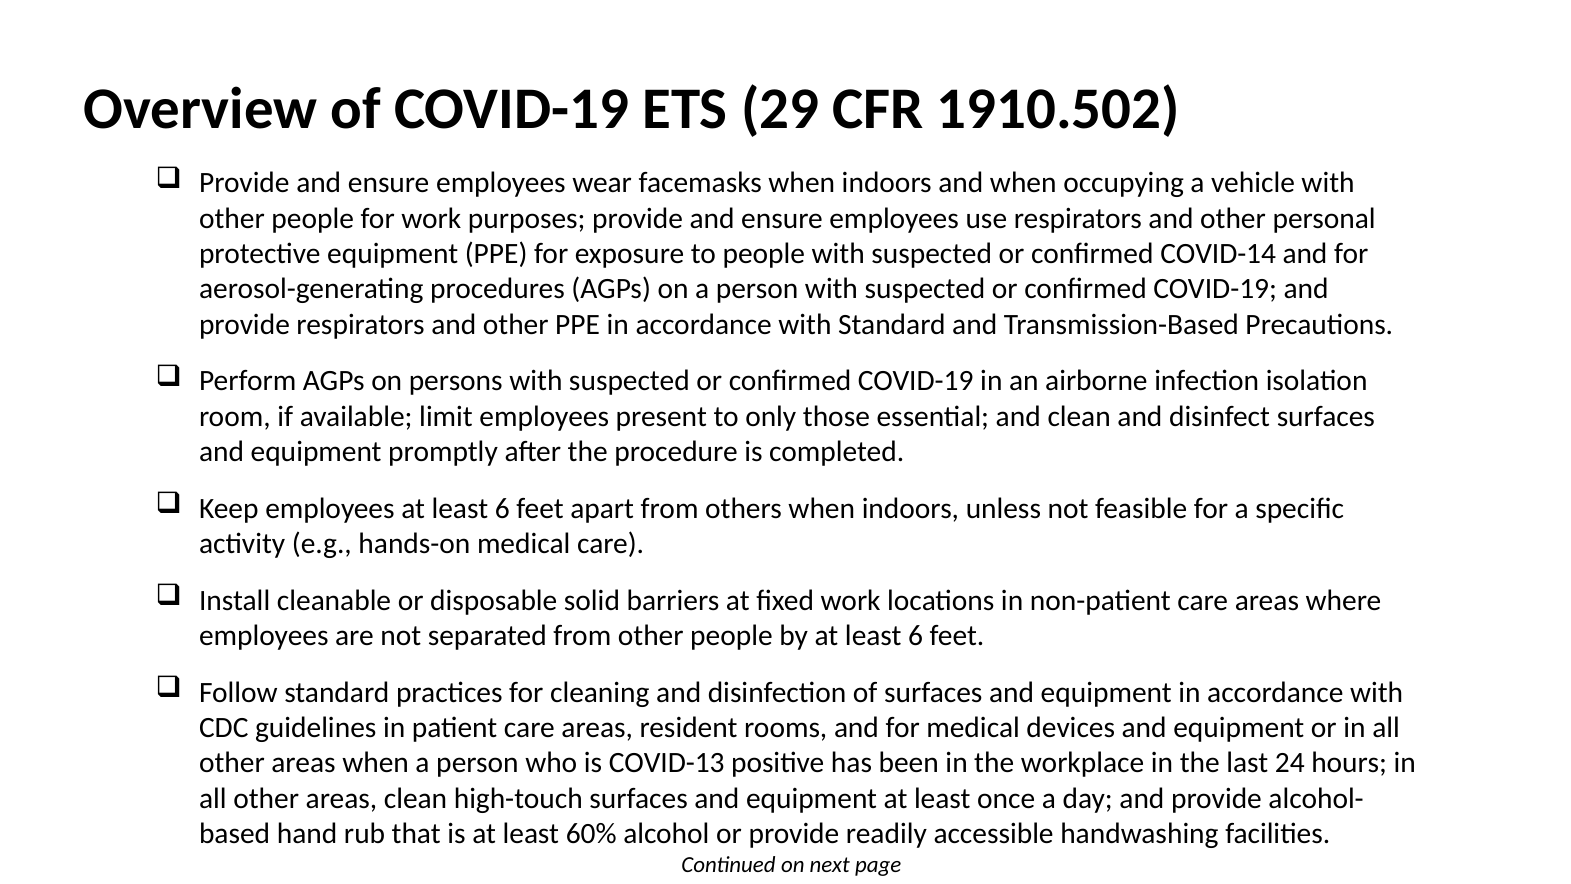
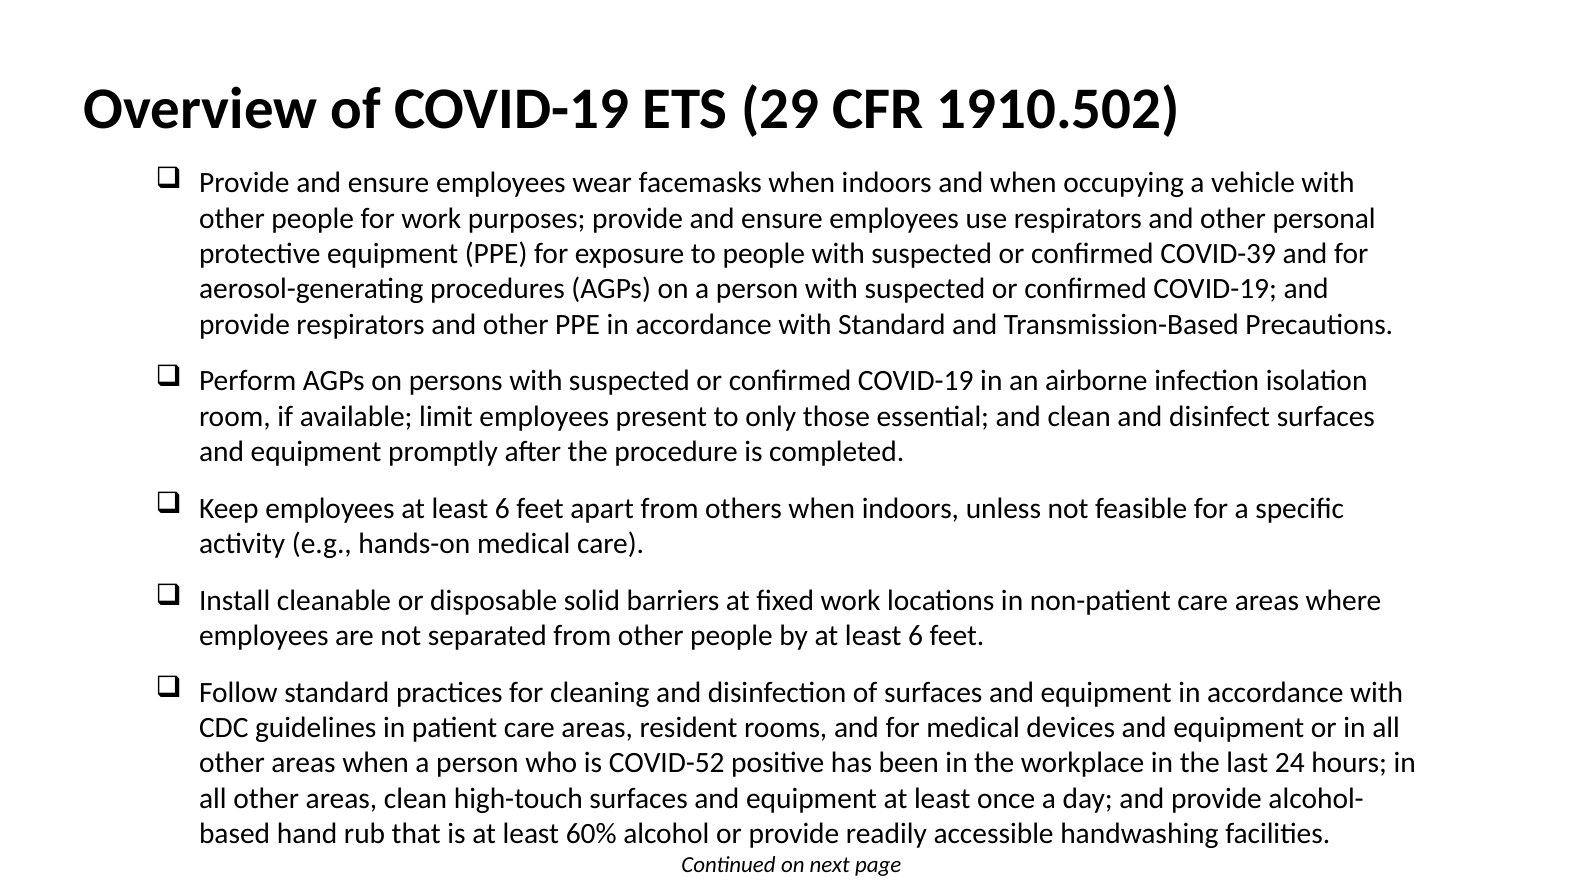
COVID-14: COVID-14 -> COVID-39
COVID-13: COVID-13 -> COVID-52
